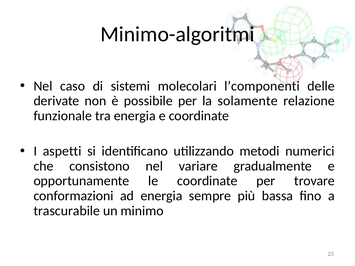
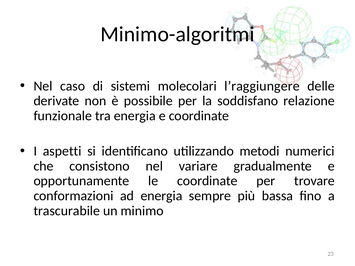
l’componenti: l’componenti -> l’raggiungere
solamente: solamente -> soddisfano
